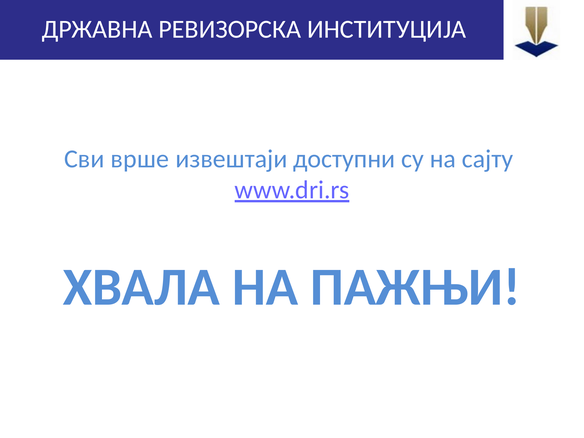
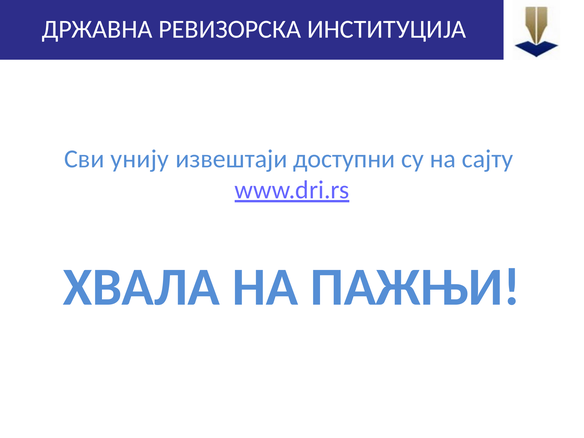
врше: врше -> унију
